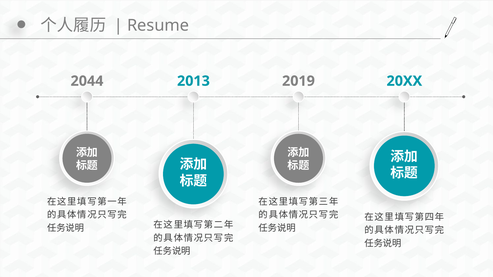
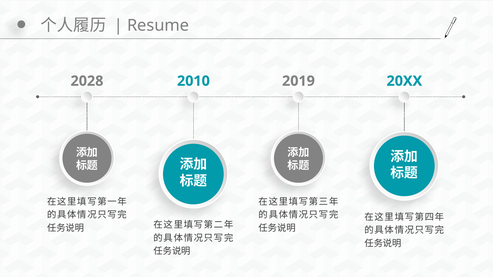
2044: 2044 -> 2028
2013: 2013 -> 2010
